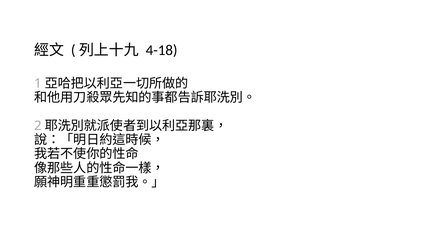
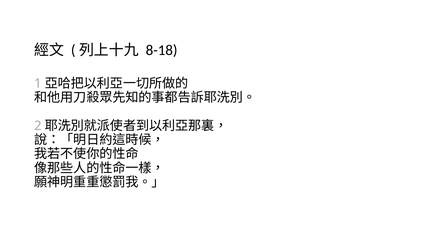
4-18: 4-18 -> 8-18
